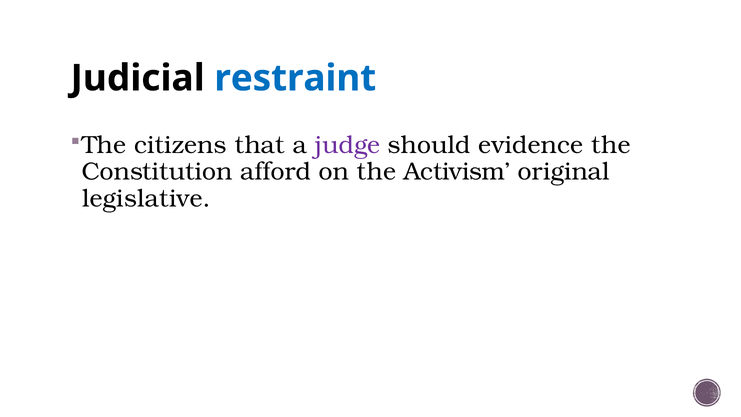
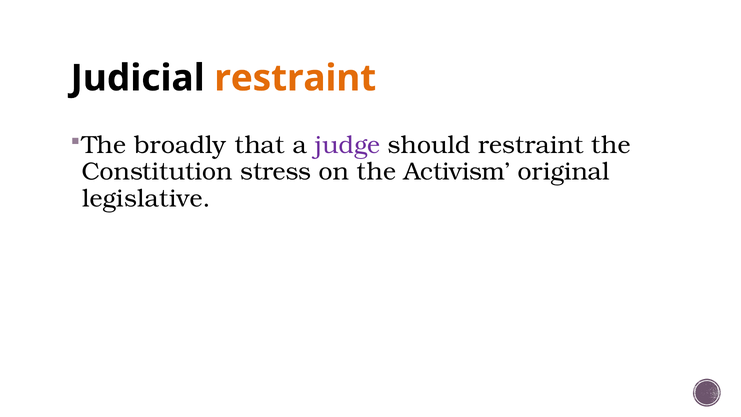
restraint at (295, 78) colour: blue -> orange
citizens: citizens -> broadly
should evidence: evidence -> restraint
afford: afford -> stress
